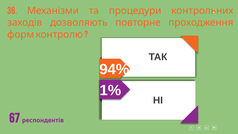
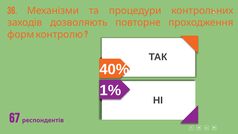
94%: 94% -> 40%
